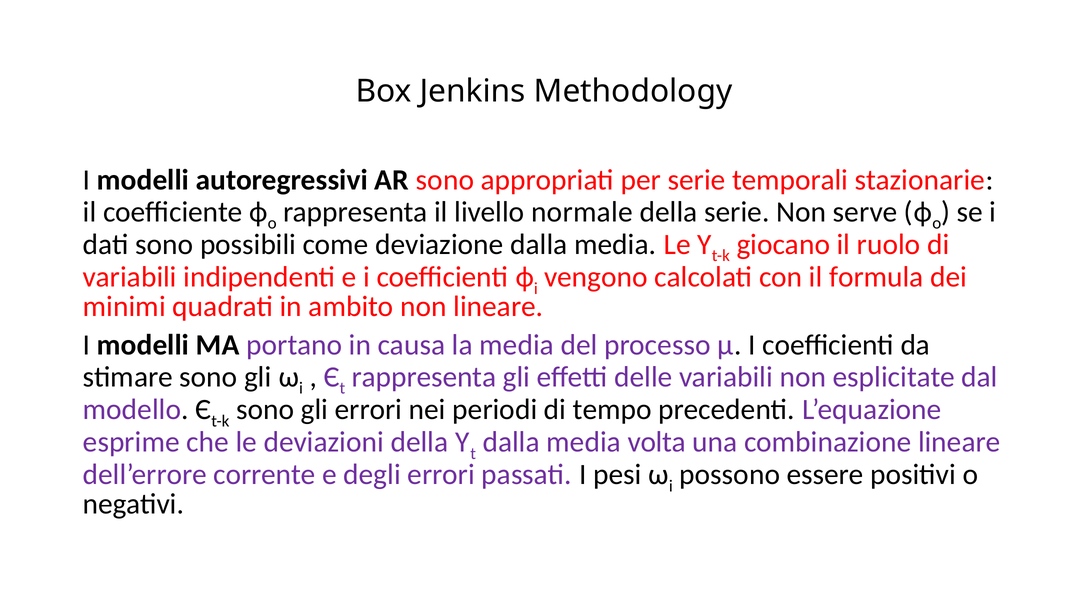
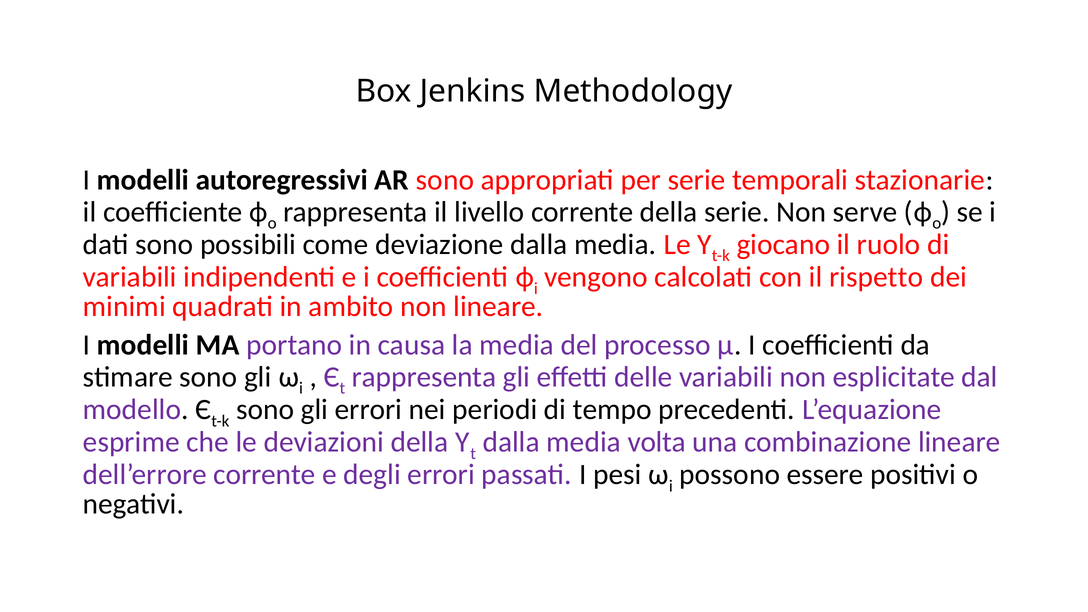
livello normale: normale -> corrente
formula: formula -> rispetto
